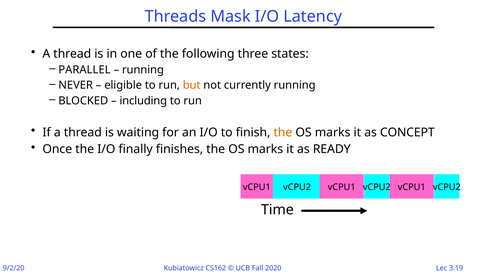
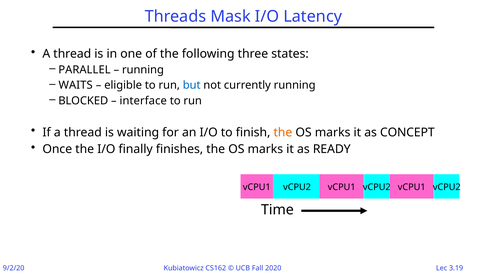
NEVER: NEVER -> WAITS
but colour: orange -> blue
including: including -> interface
